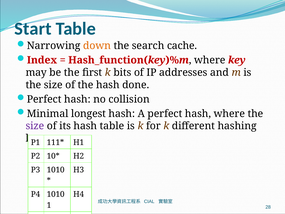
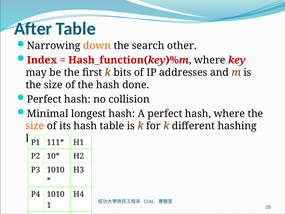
Start: Start -> After
cache: cache -> other
size at (35, 126) colour: purple -> orange
